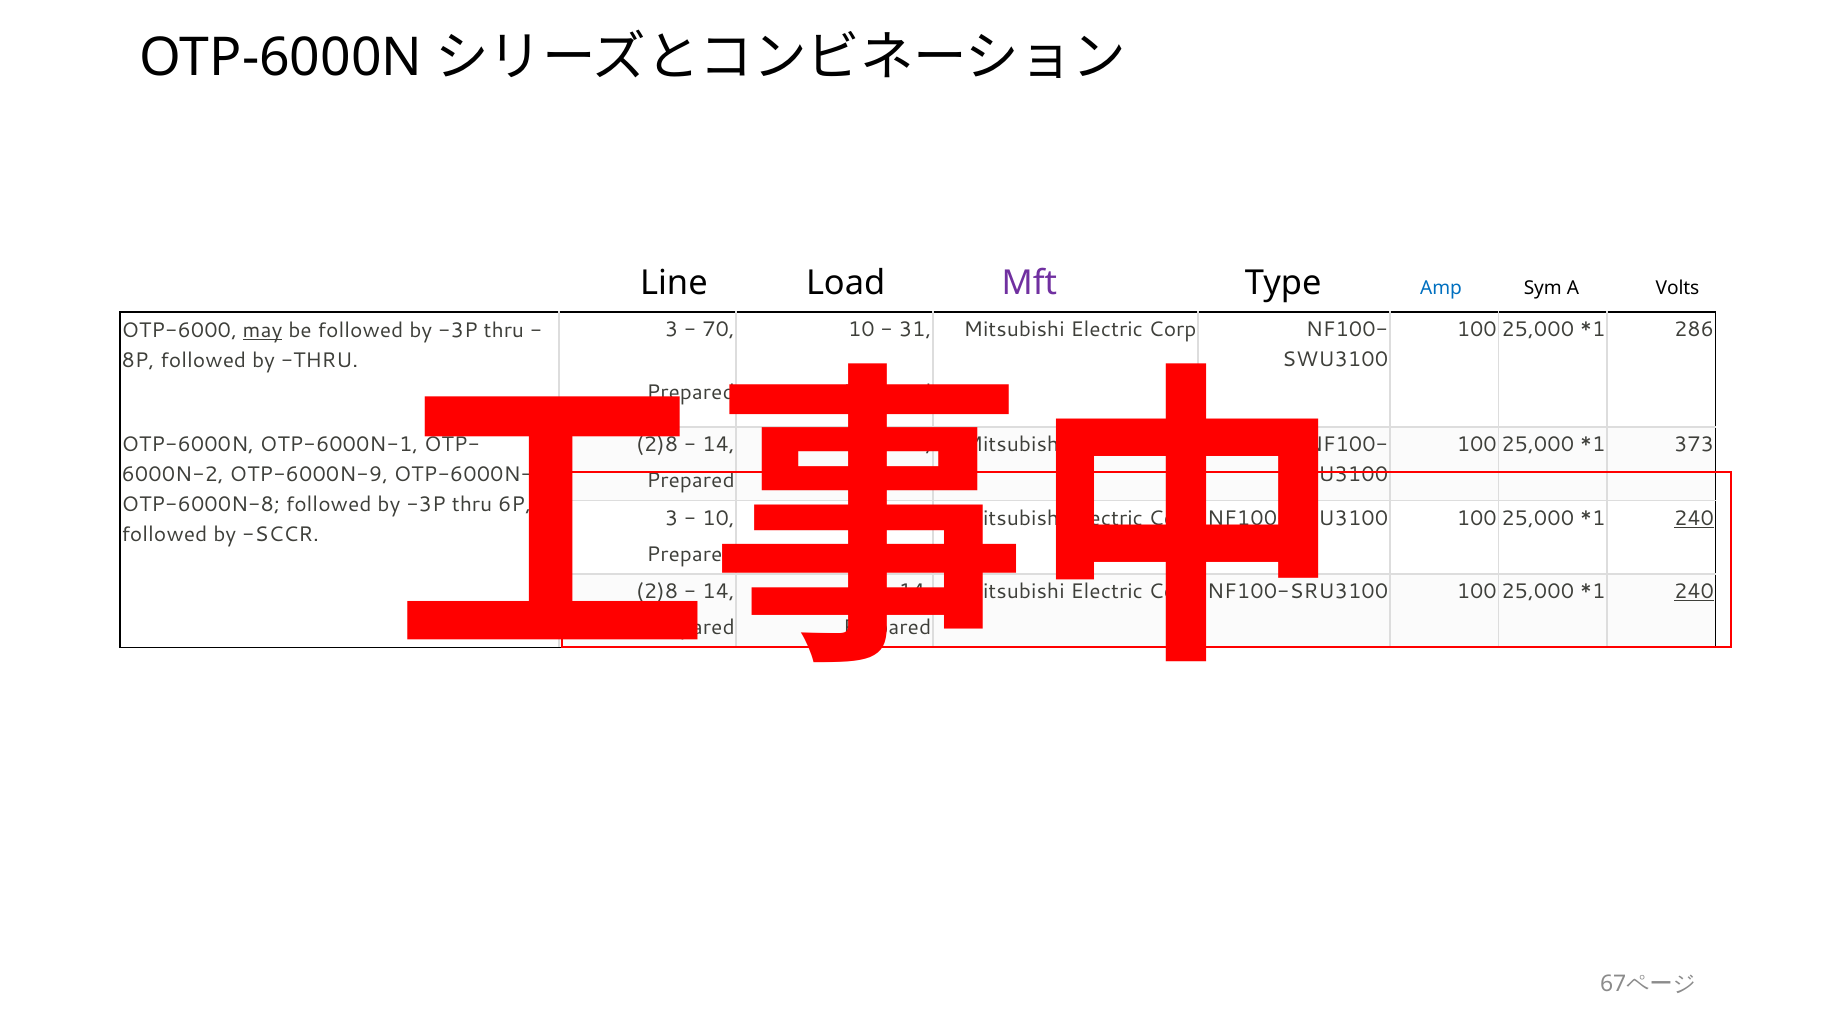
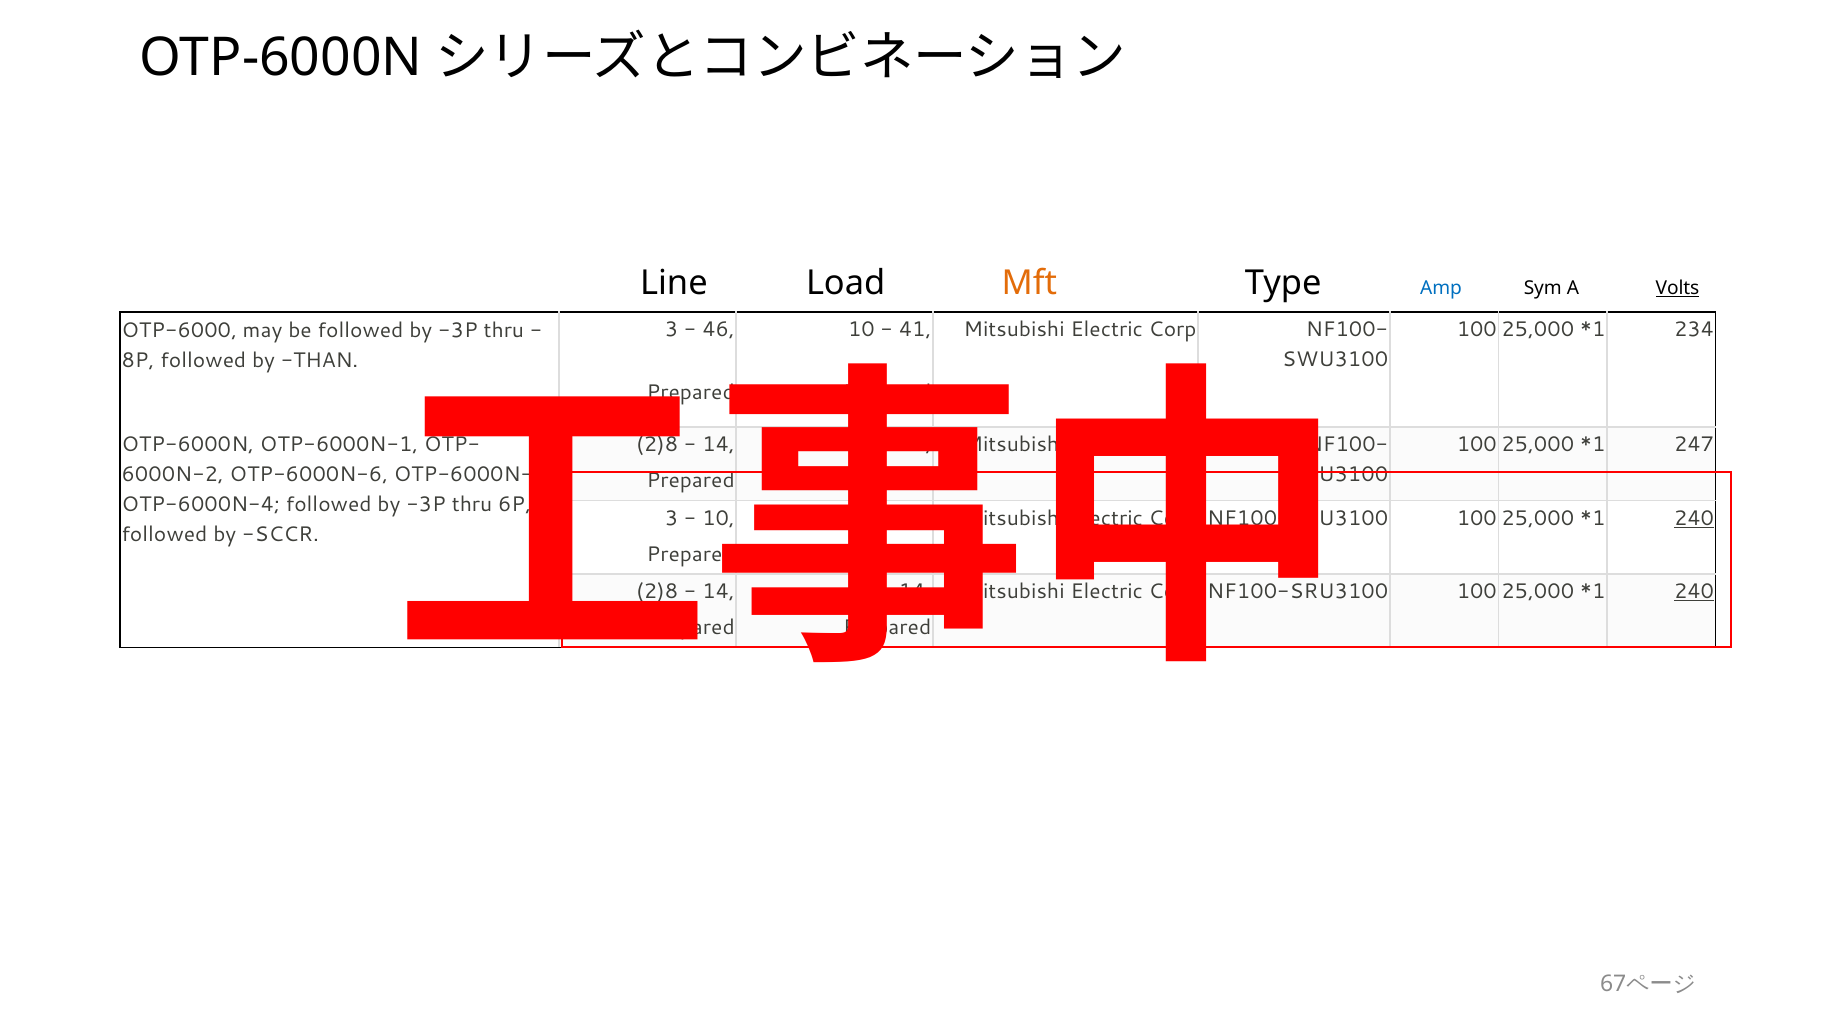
Mft colour: purple -> orange
Volts underline: none -> present
70: 70 -> 46
31: 31 -> 41
286: 286 -> 234
may underline: present -> none
by THRU: THRU -> THAN
373: 373 -> 247
OTP-6000N-9: OTP-6000N-9 -> OTP-6000N-6
OTP-6000N-8 at (201, 505): OTP-6000N-8 -> OTP-6000N-4
